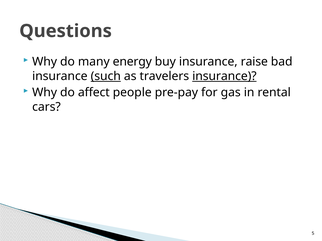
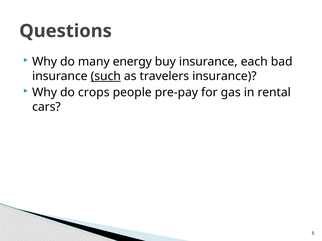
raise: raise -> each
insurance at (224, 76) underline: present -> none
affect: affect -> crops
